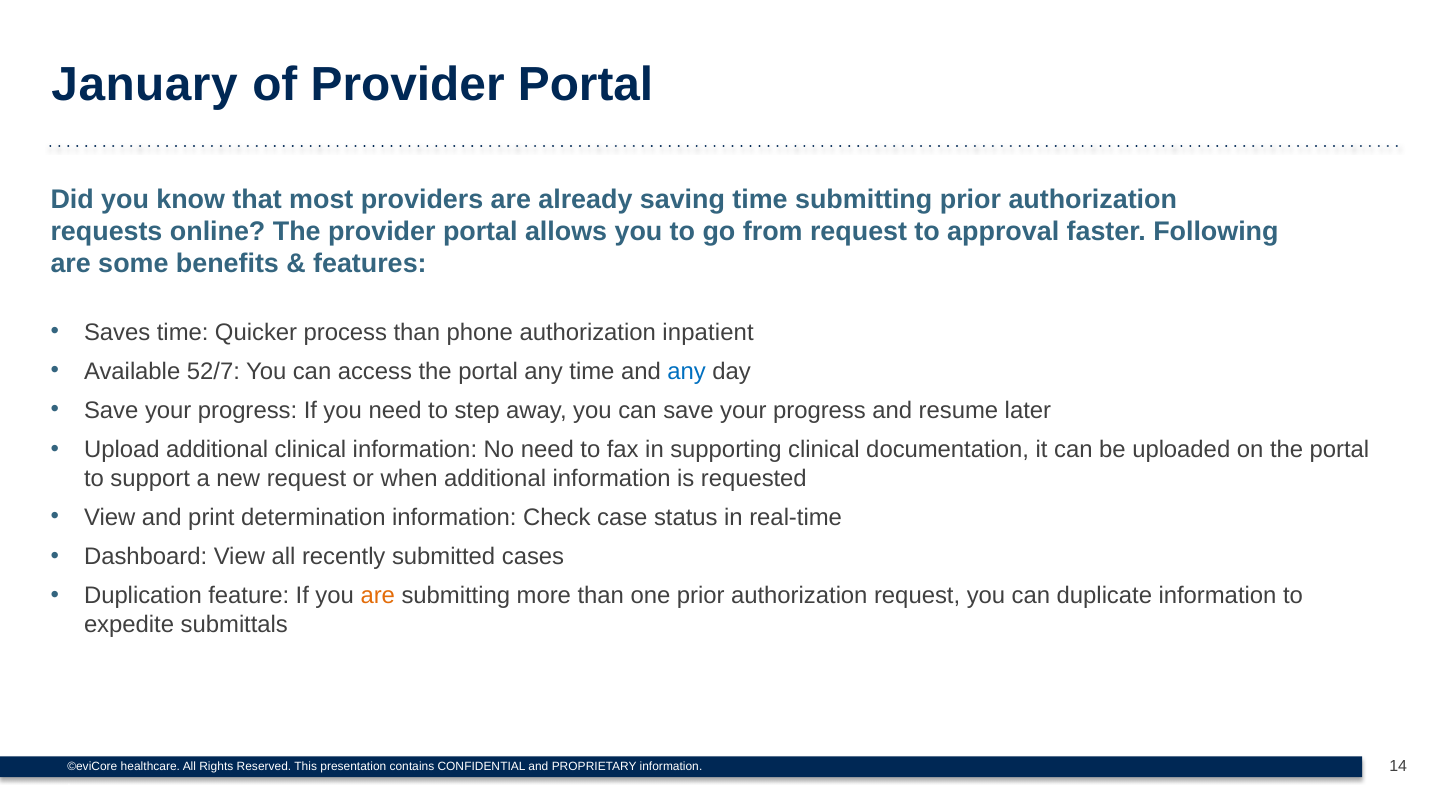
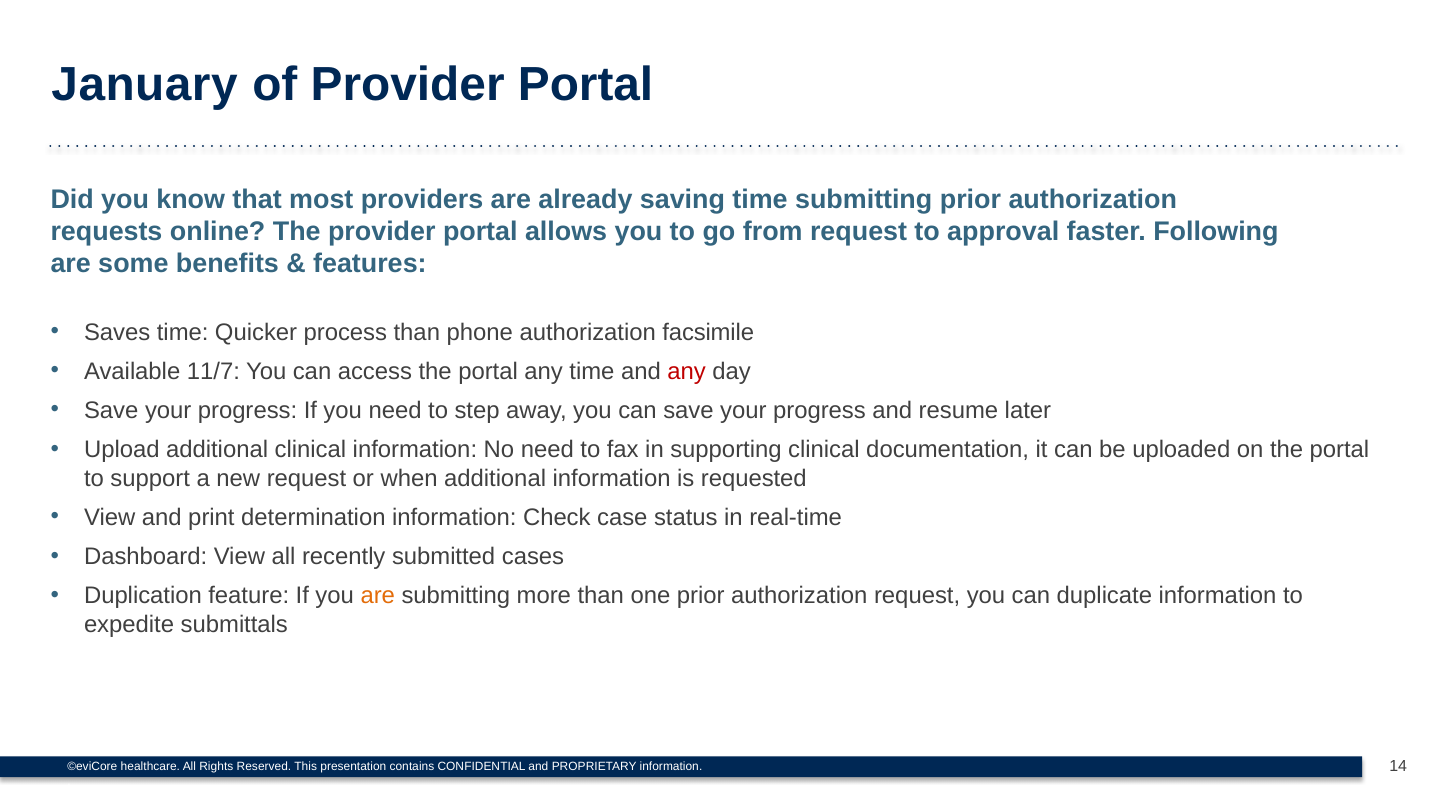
inpatient: inpatient -> facsimile
52/7: 52/7 -> 11/7
any at (687, 371) colour: blue -> red
